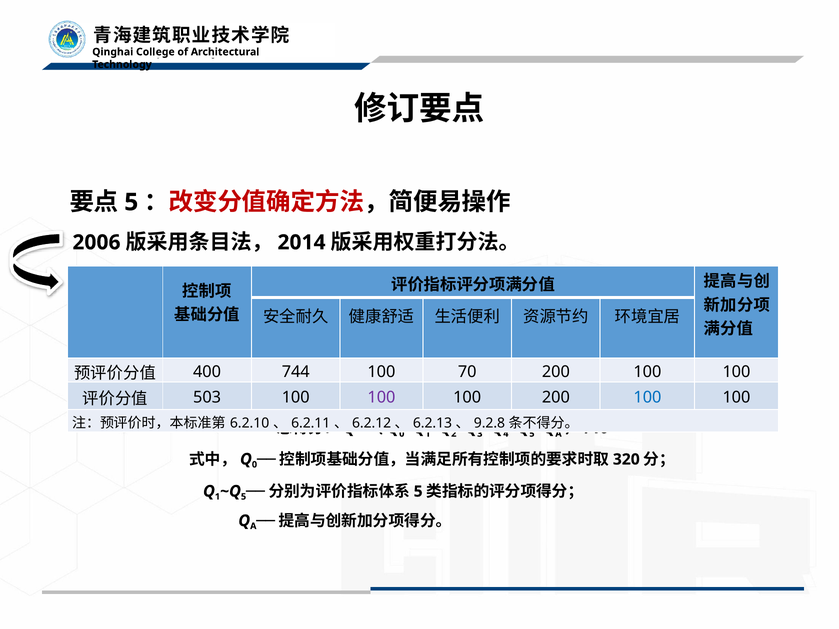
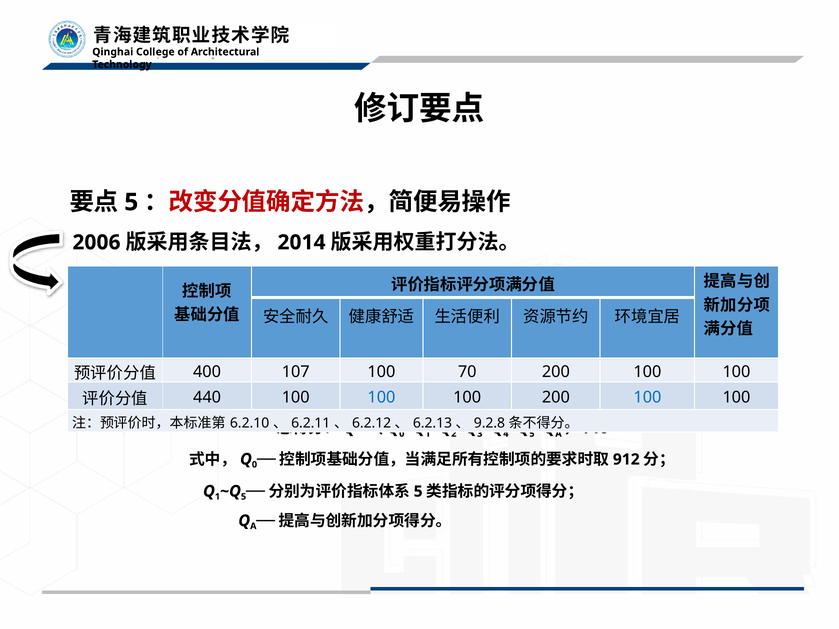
744: 744 -> 107
503: 503 -> 440
100 at (381, 398) colour: purple -> blue
320: 320 -> 912
